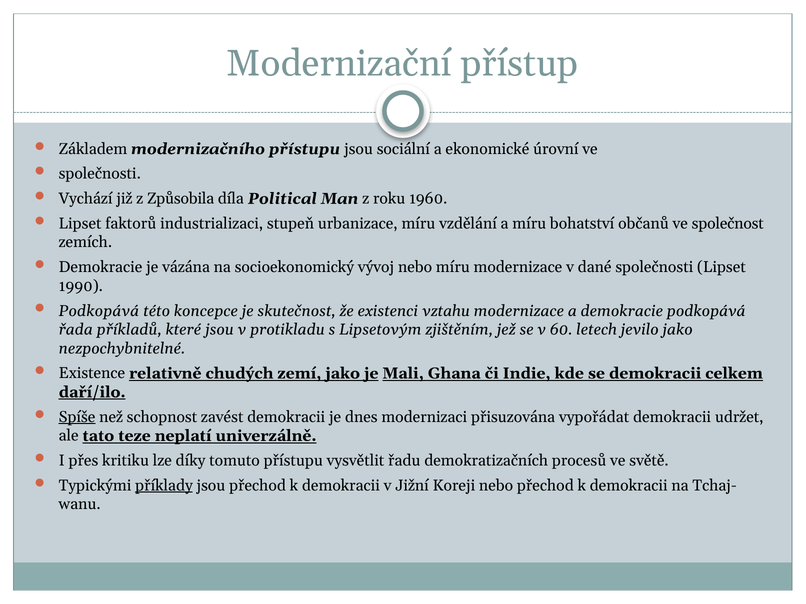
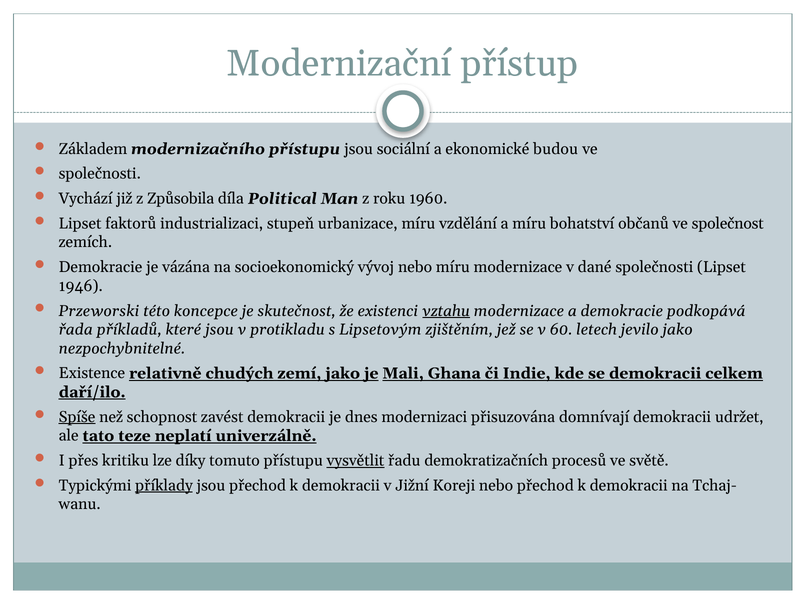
úrovní: úrovní -> budou
1990: 1990 -> 1946
Podkopává at (99, 311): Podkopává -> Przeworski
vztahu underline: none -> present
vypořádat: vypořádat -> domnívají
vysvětlit underline: none -> present
